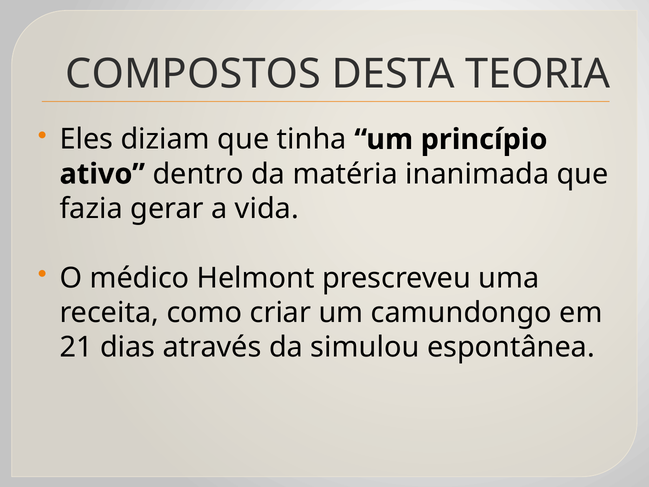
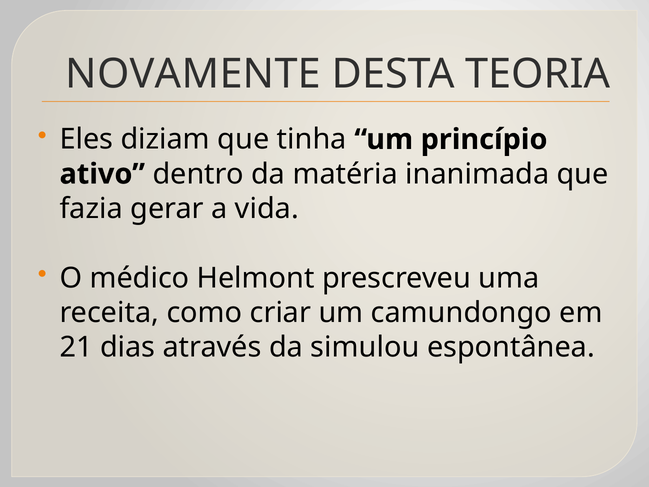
COMPOSTOS: COMPOSTOS -> NOVAMENTE
